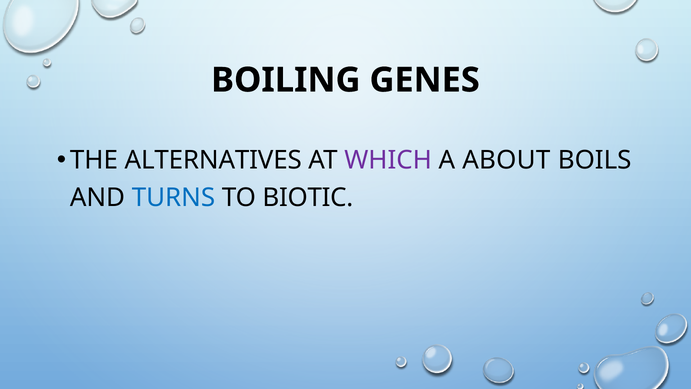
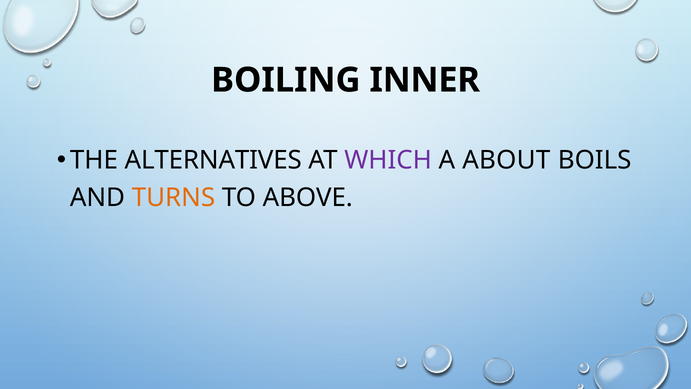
GENES: GENES -> INNER
TURNS colour: blue -> orange
BIOTIC: BIOTIC -> ABOVE
